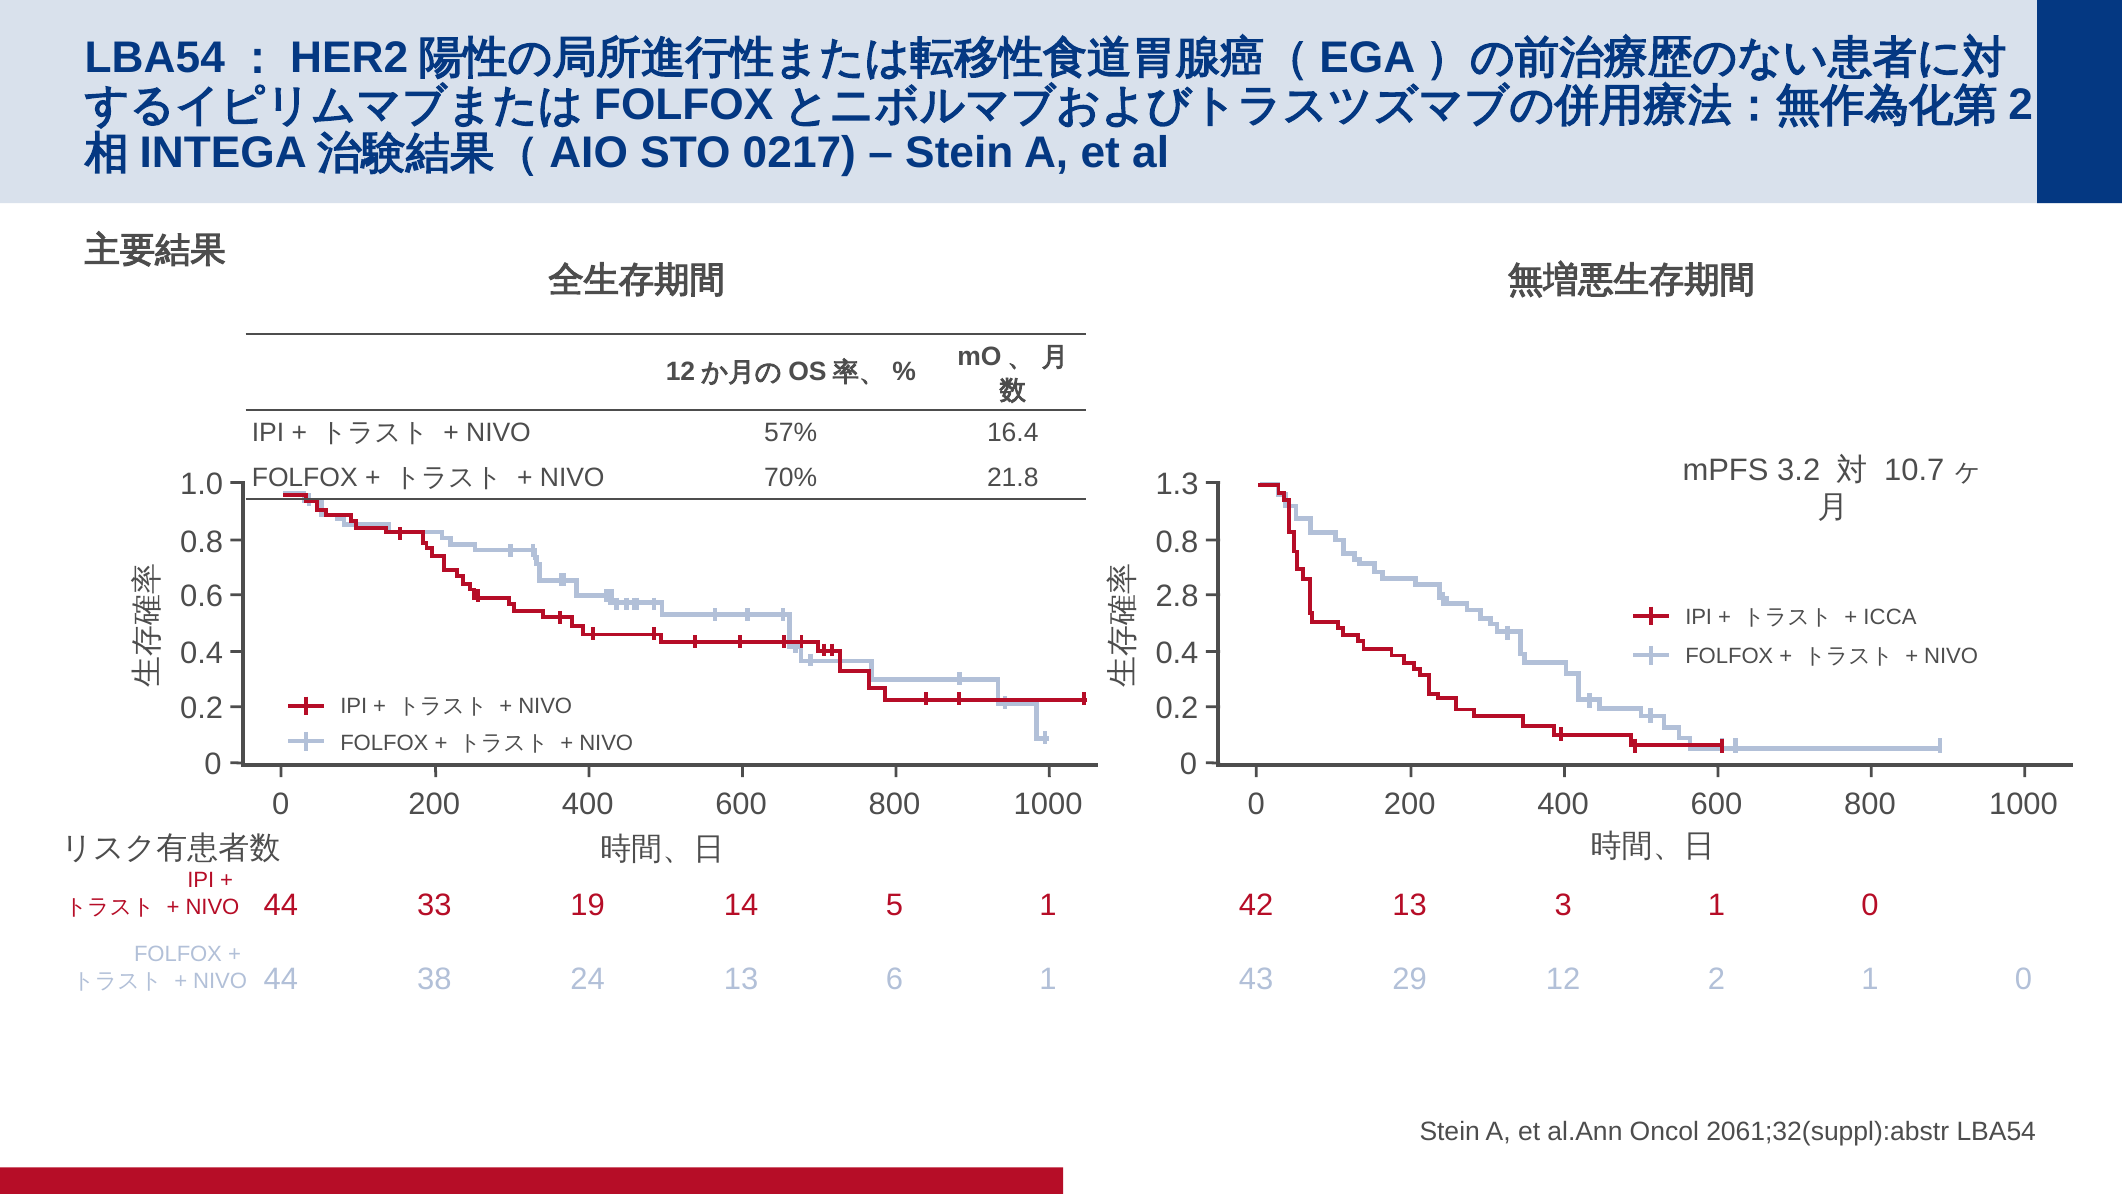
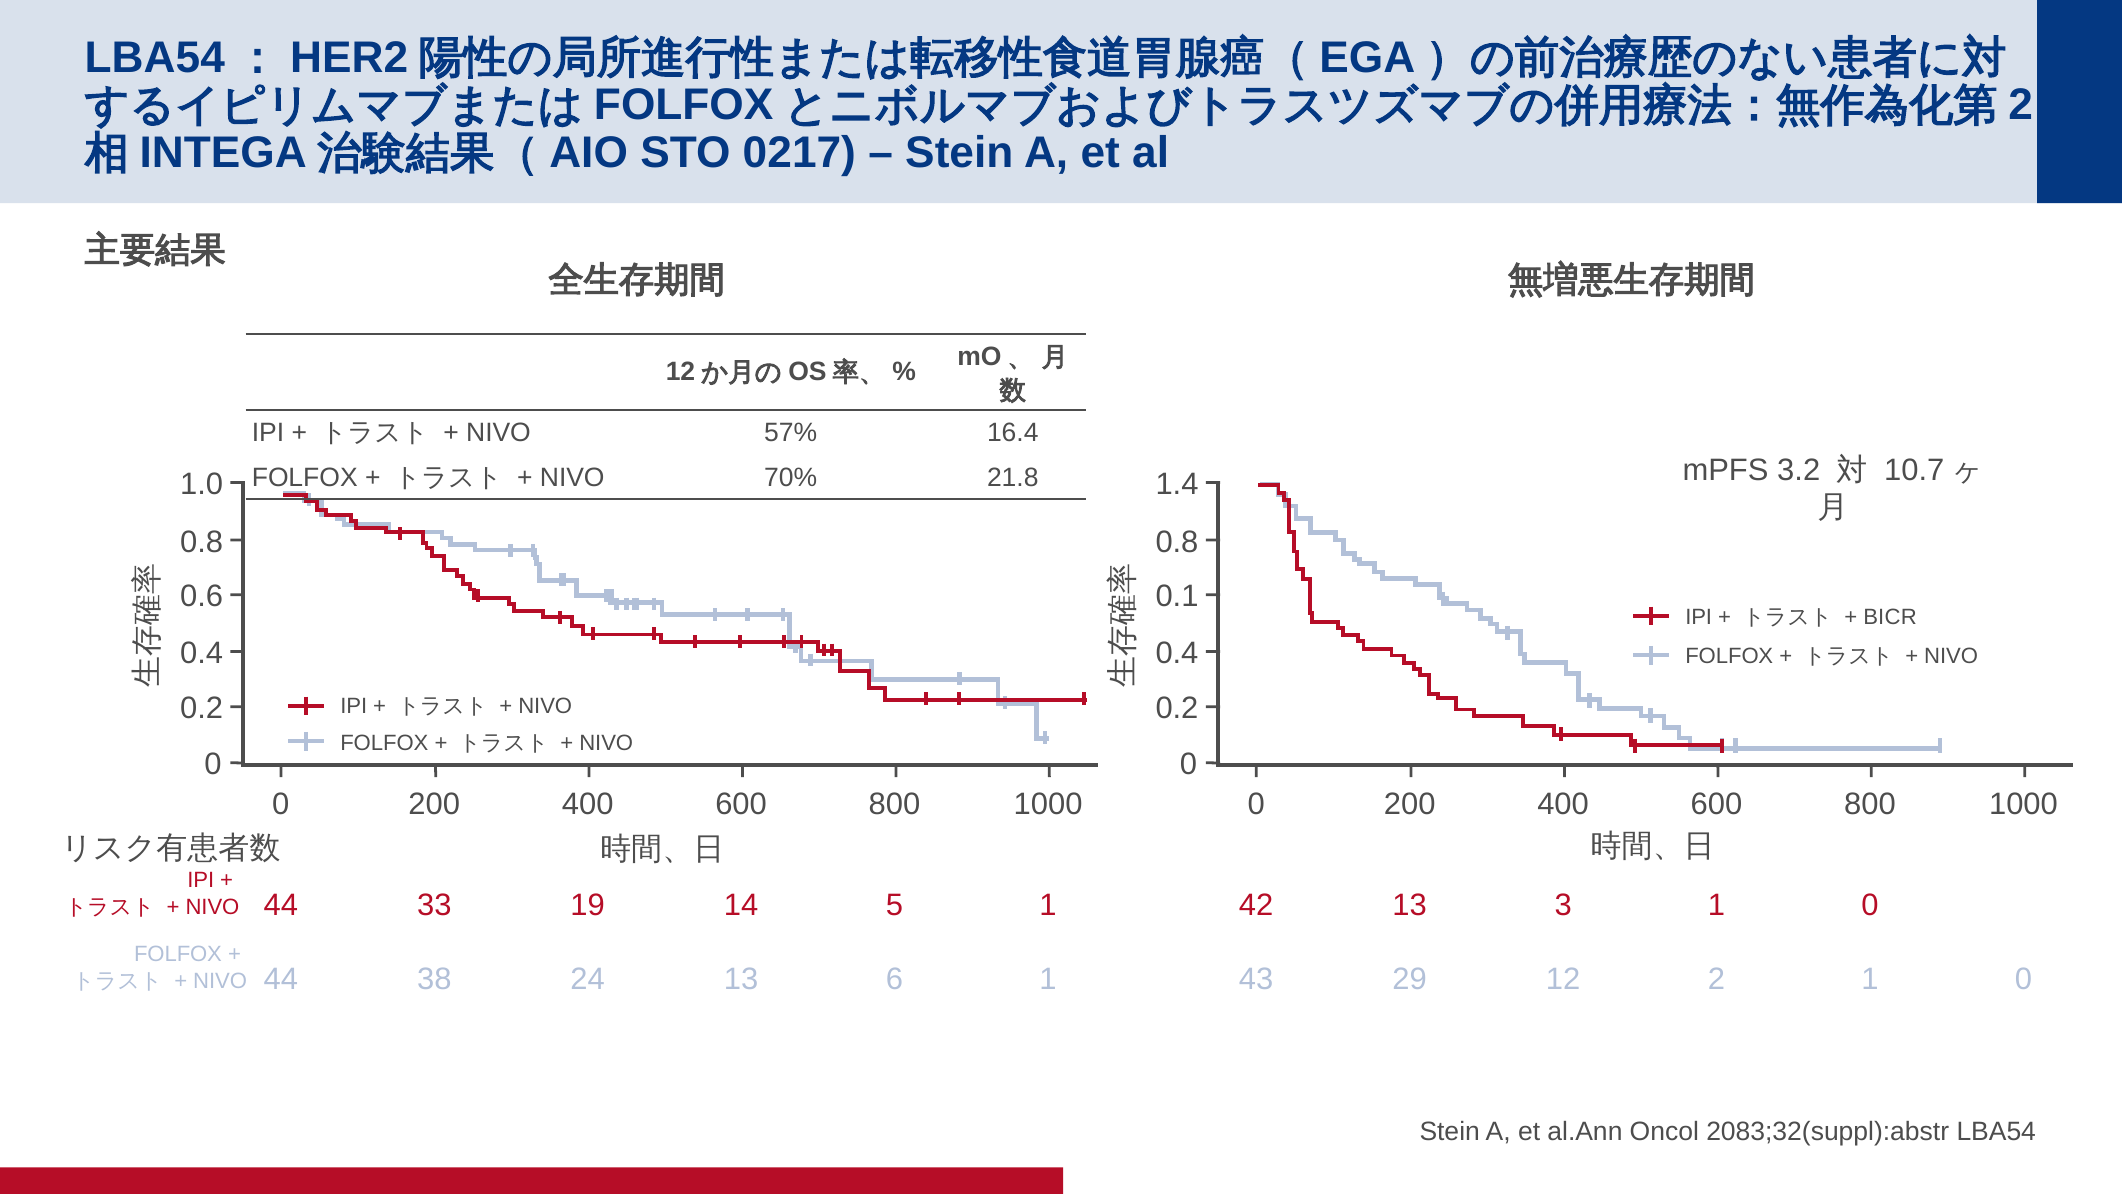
1.3: 1.3 -> 1.4
2.8: 2.8 -> 0.1
ICCA: ICCA -> BICR
2061;32(suppl):abstr: 2061;32(suppl):abstr -> 2083;32(suppl):abstr
